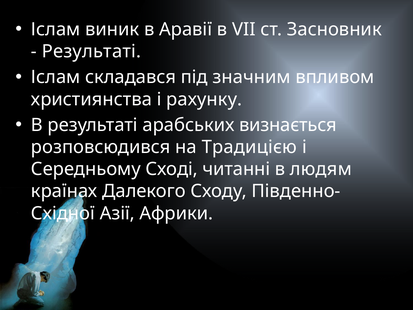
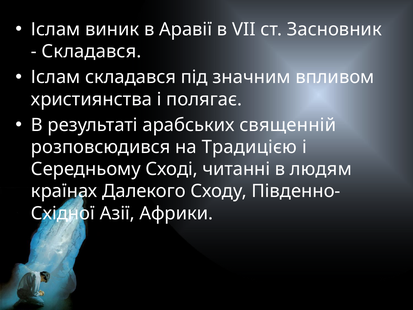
Результаті at (91, 51): Результаті -> Складався
рахунку: рахунку -> полягає
визнається: визнається -> священній
